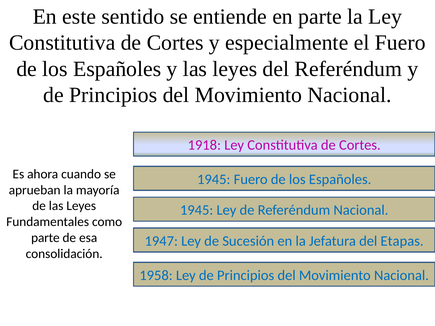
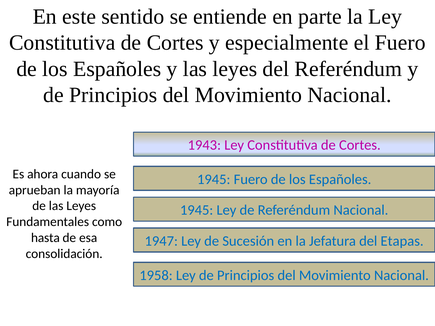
1918: 1918 -> 1943
parte at (45, 238): parte -> hasta
